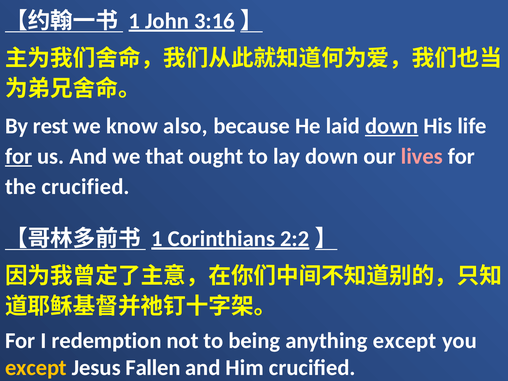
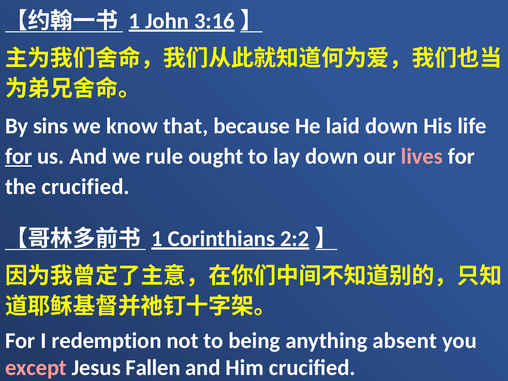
rest: rest -> sins
also: also -> that
down at (392, 126) underline: present -> none
that: that -> rule
anything except: except -> absent
except at (36, 368) colour: yellow -> pink
